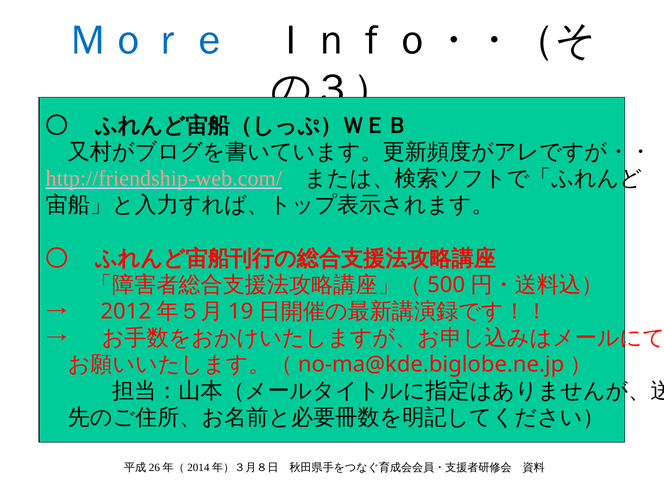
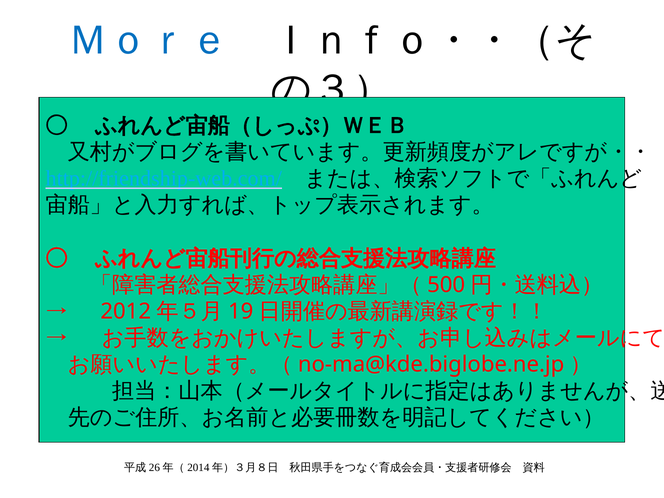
http://friendship-web.com/ colour: pink -> light blue
